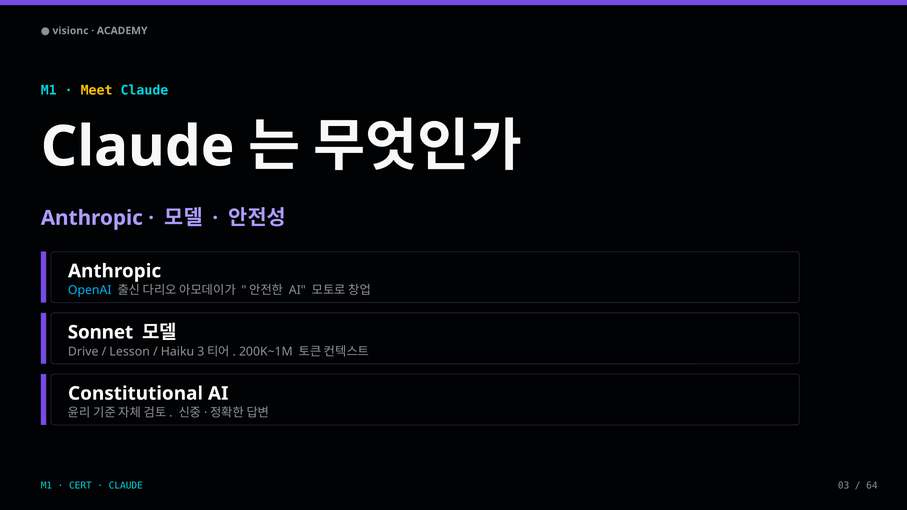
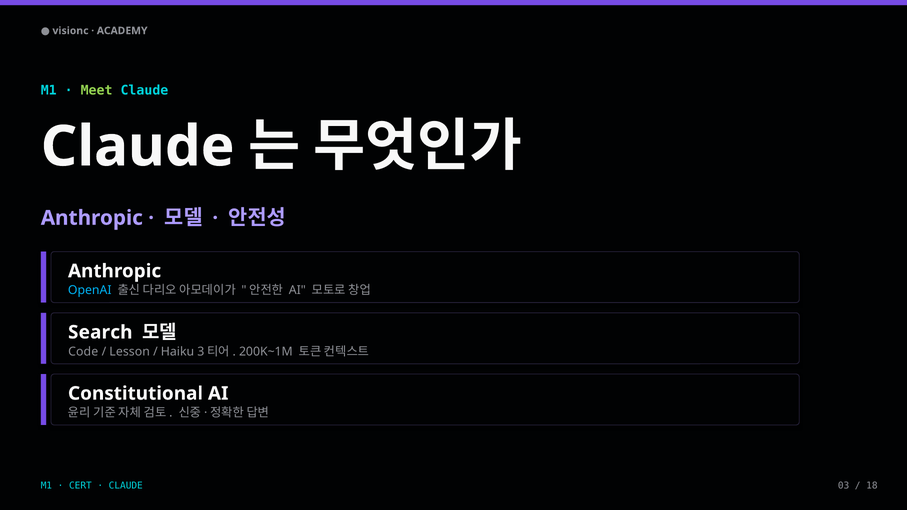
Meet colour: yellow -> light green
Sonnet: Sonnet -> Search
Drive: Drive -> Code
64: 64 -> 18
